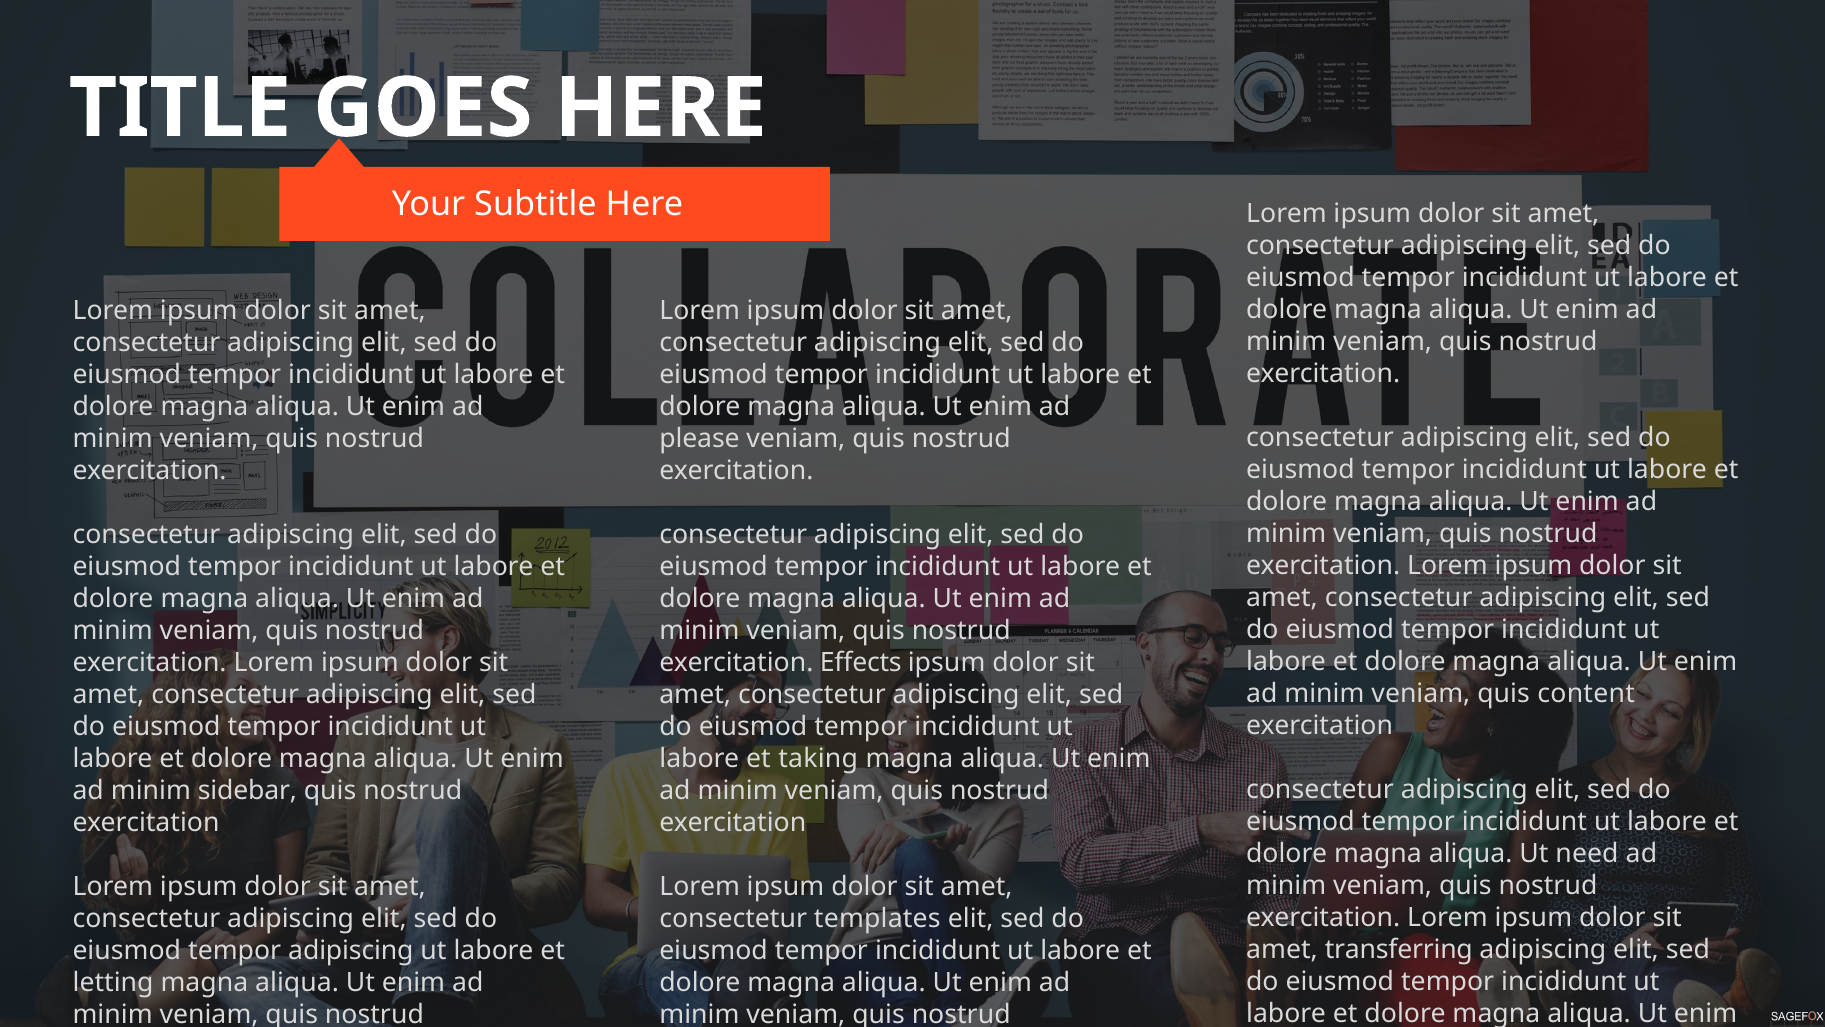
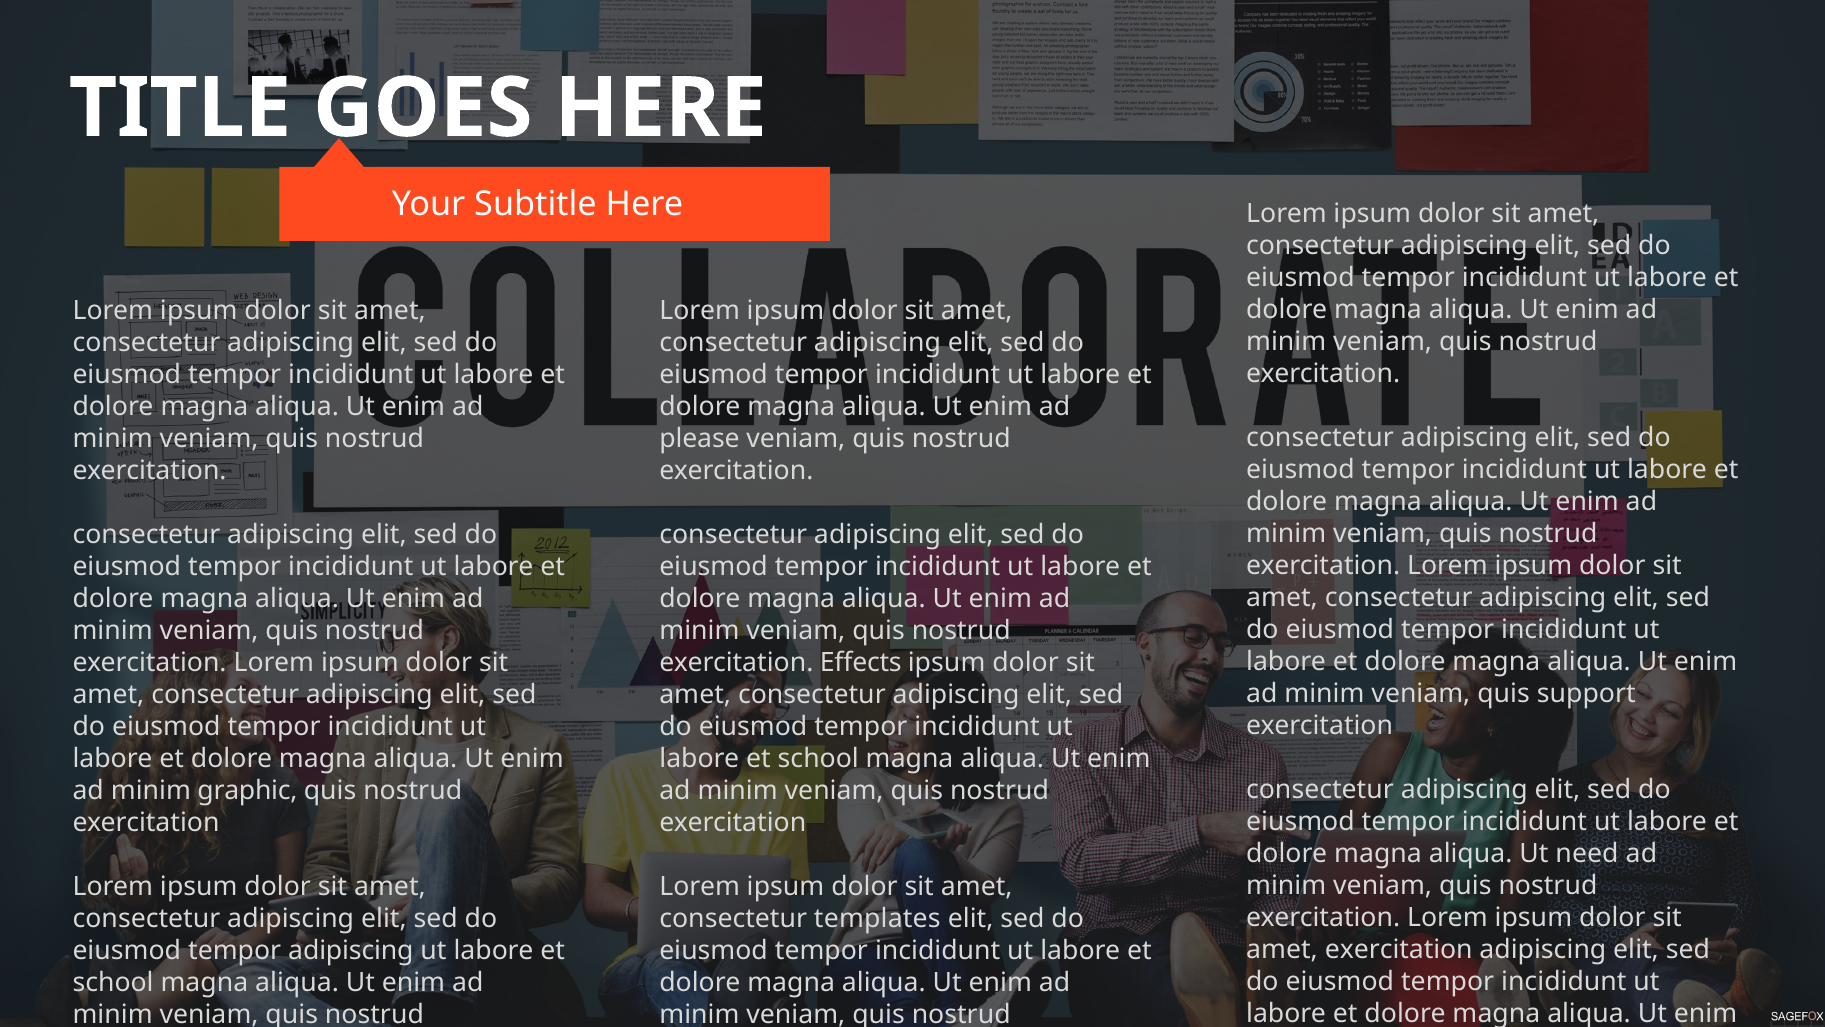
content: content -> support
taking at (818, 758): taking -> school
sidebar: sidebar -> graphic
amet transferring: transferring -> exercitation
letting at (113, 982): letting -> school
